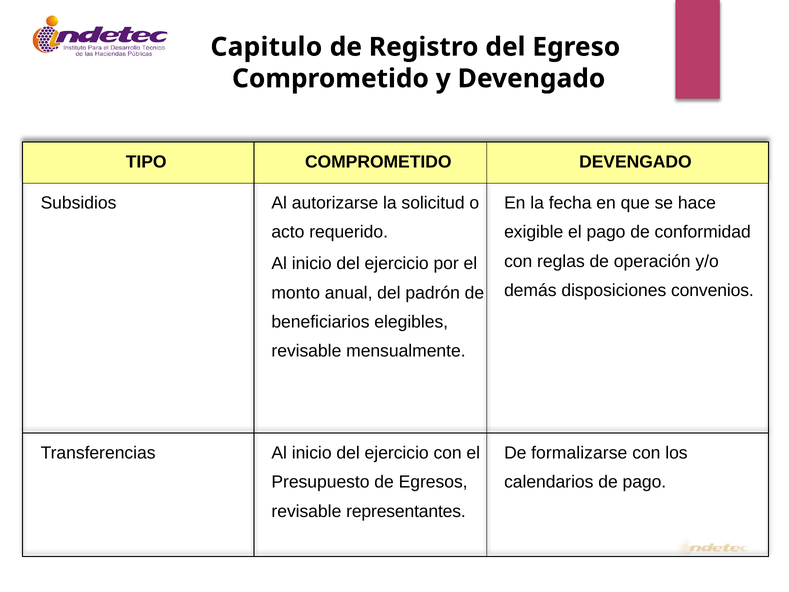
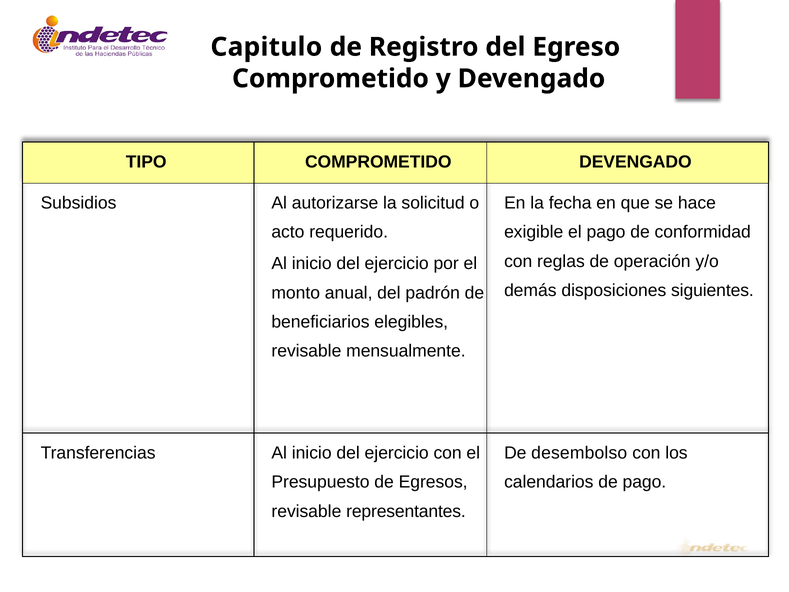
convenios: convenios -> siguientes
formalizarse: formalizarse -> desembolso
